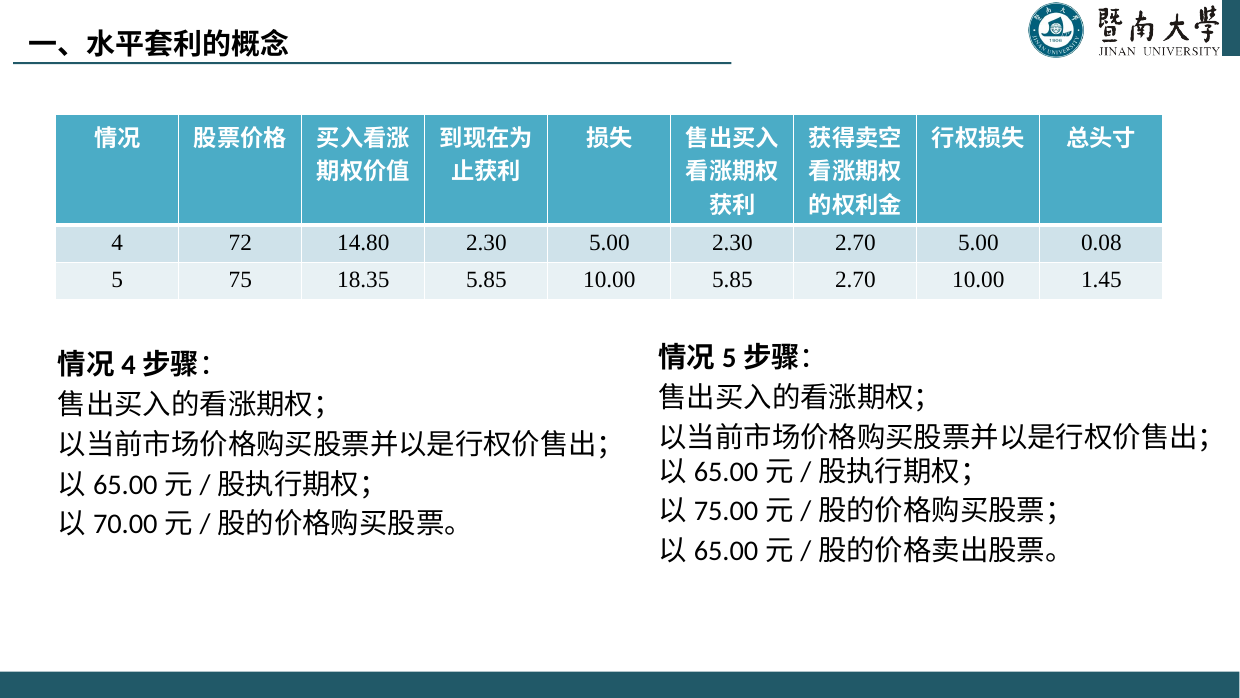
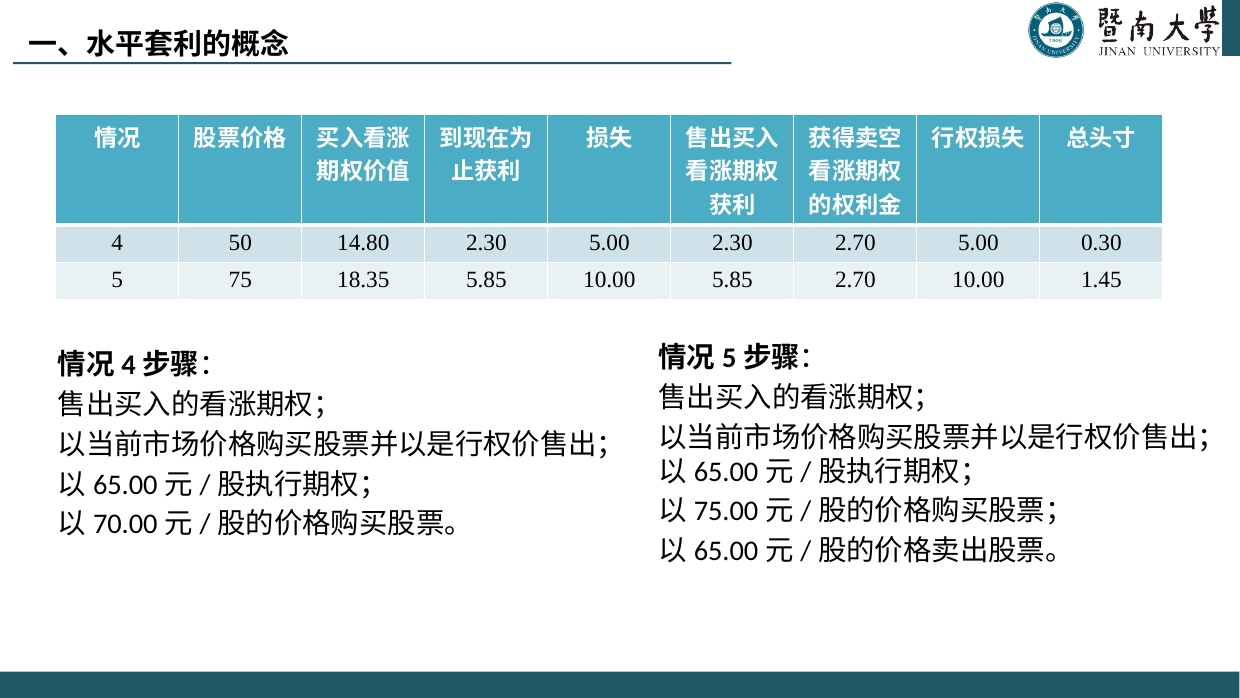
72: 72 -> 50
0.08: 0.08 -> 0.30
